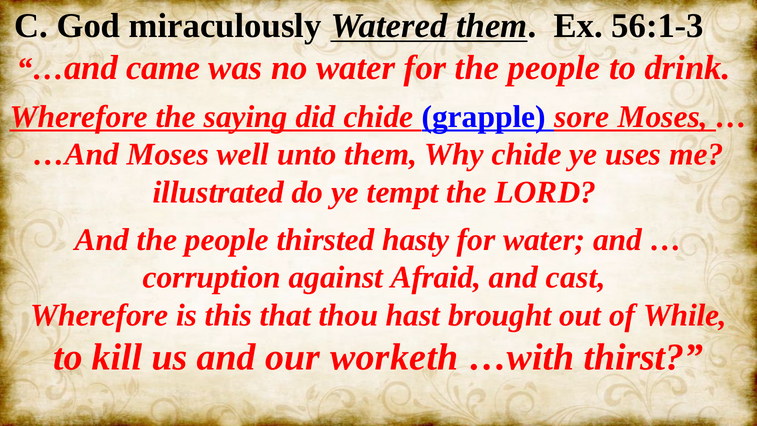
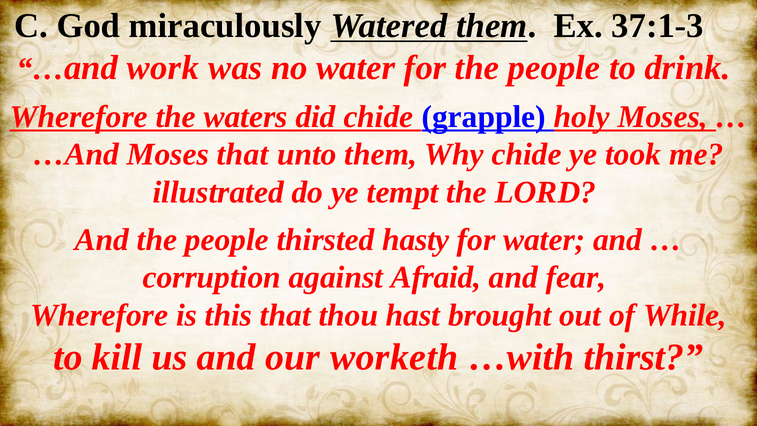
56:1-3: 56:1-3 -> 37:1-3
came: came -> work
saying: saying -> waters
sore: sore -> holy
Moses well: well -> that
uses: uses -> took
cast: cast -> fear
